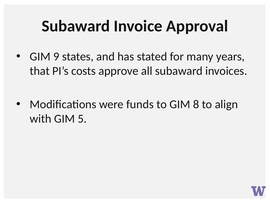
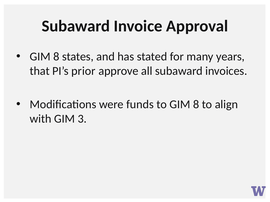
9 at (56, 57): 9 -> 8
costs: costs -> prior
5: 5 -> 3
